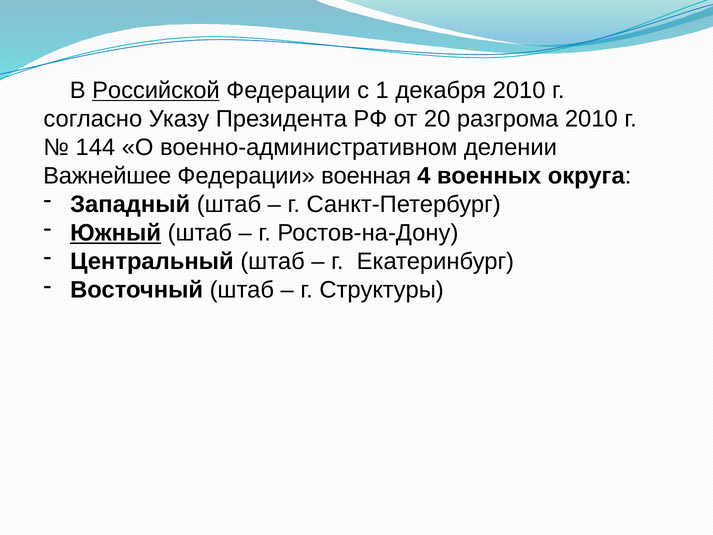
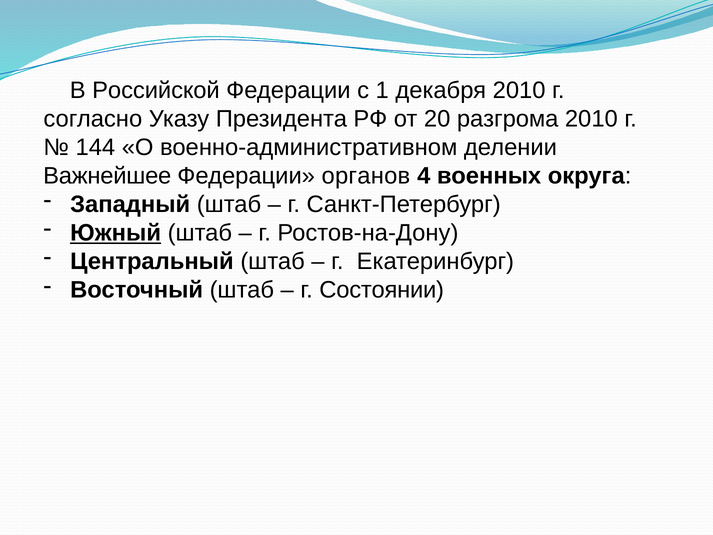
Российской underline: present -> none
военная: военная -> органов
Структуры: Структуры -> Состоянии
